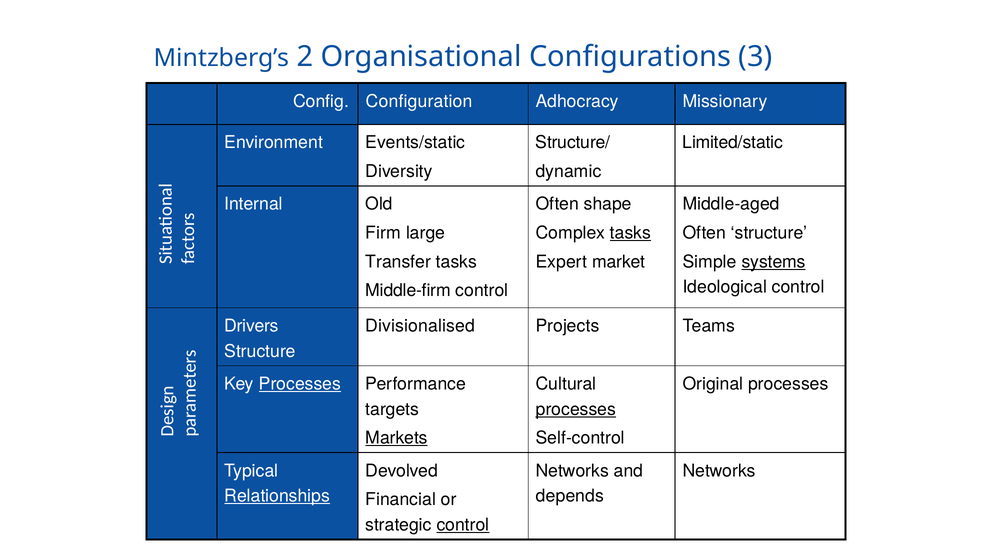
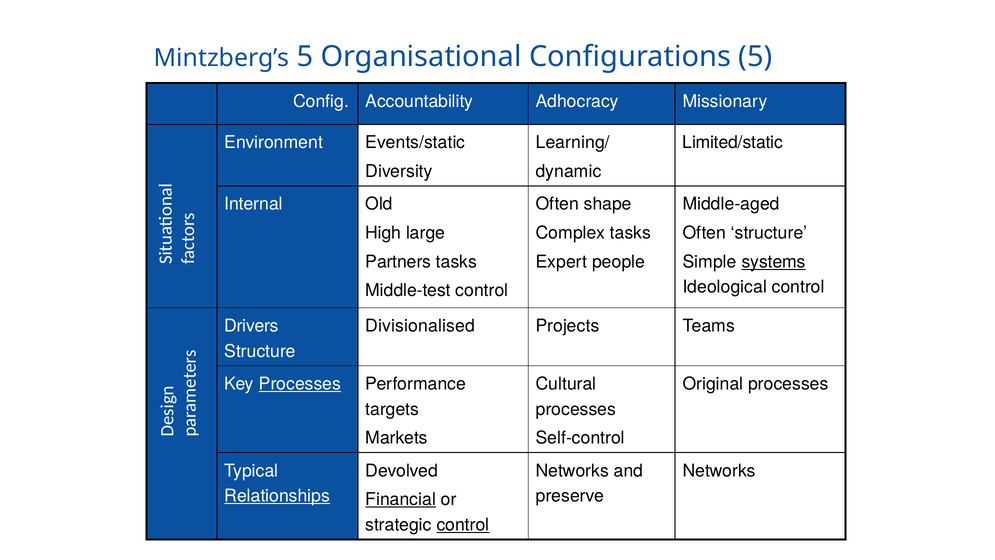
Mintzberg’s 2: 2 -> 5
Configurations 3: 3 -> 5
Configuration: Configuration -> Accountability
Structure/: Structure/ -> Learning/
Firm: Firm -> High
tasks at (630, 233) underline: present -> none
Transfer: Transfer -> Partners
market: market -> people
Middle-firm: Middle-firm -> Middle-test
processes at (576, 409) underline: present -> none
Markets underline: present -> none
depends: depends -> preserve
Financial underline: none -> present
